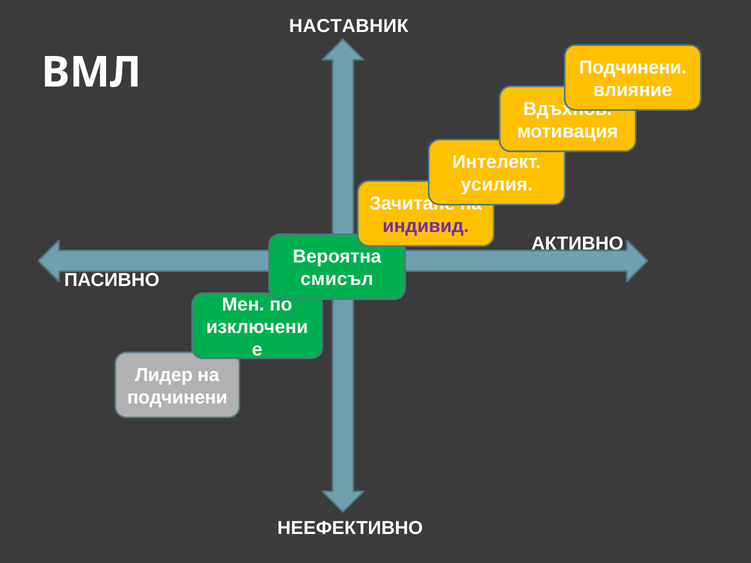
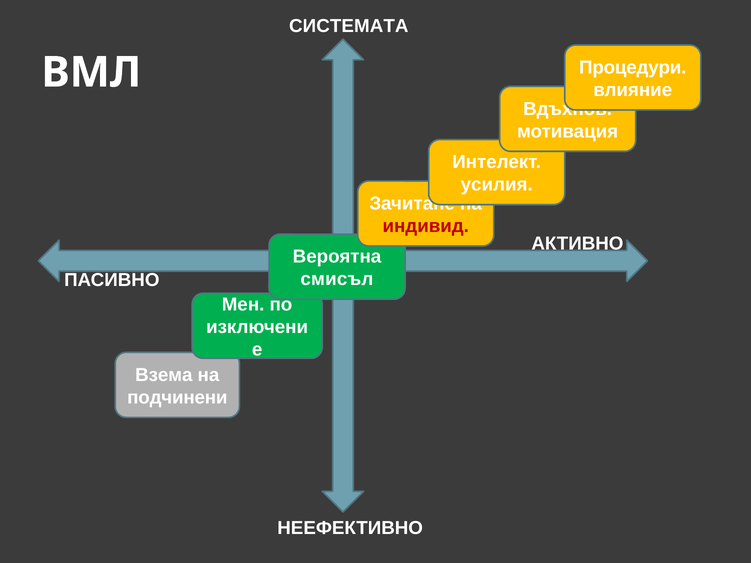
НАСТАВНИК: НАСТАВНИК -> СИСТЕМАТА
Подчинени at (633, 68): Подчинени -> Процедури
индивид colour: purple -> red
Лидер: Лидер -> Взема
